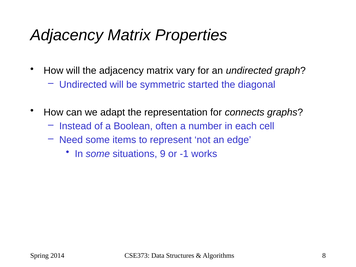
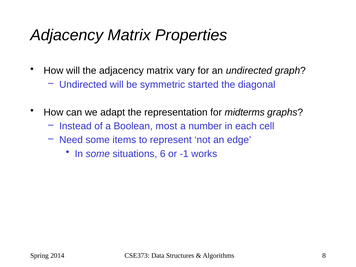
connects: connects -> midterms
often: often -> most
9: 9 -> 6
